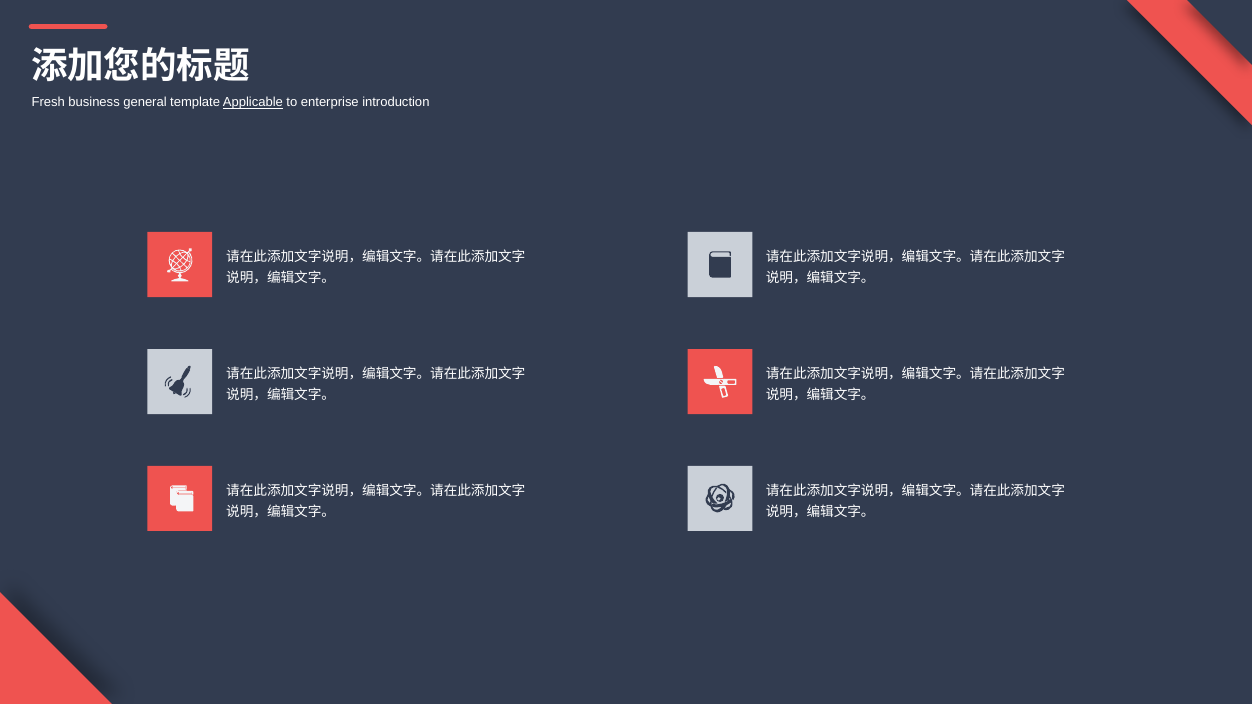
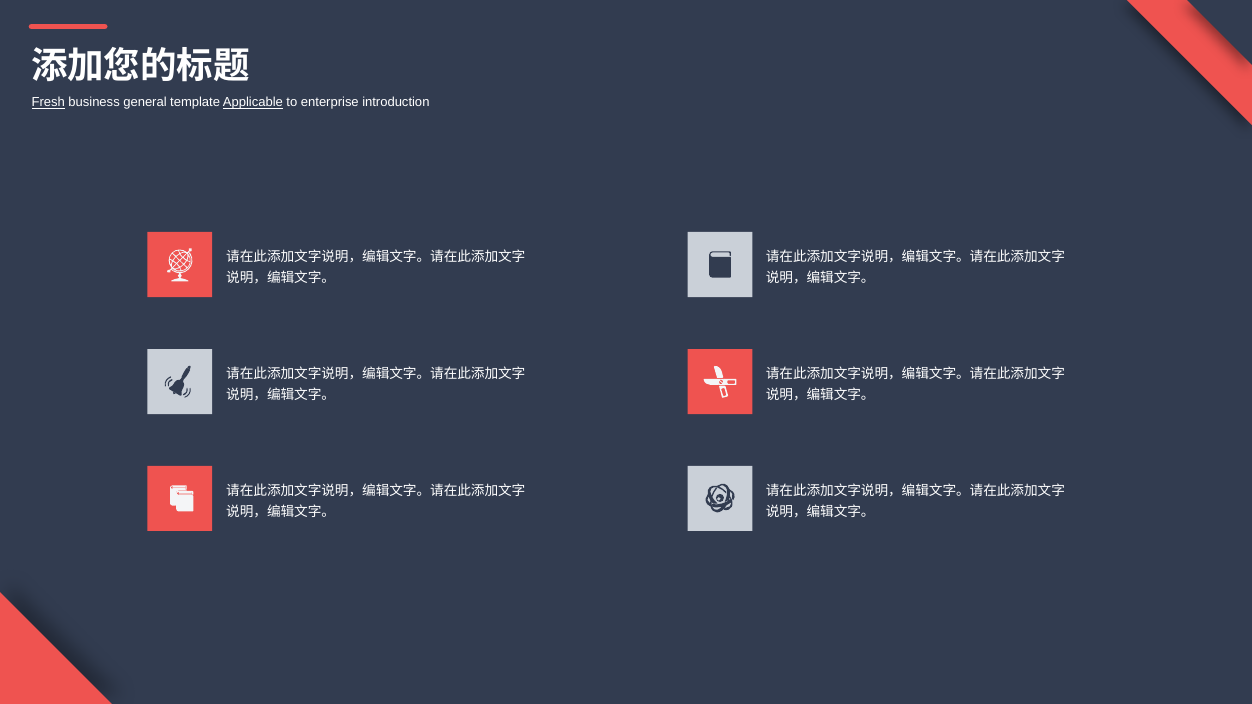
Fresh underline: none -> present
